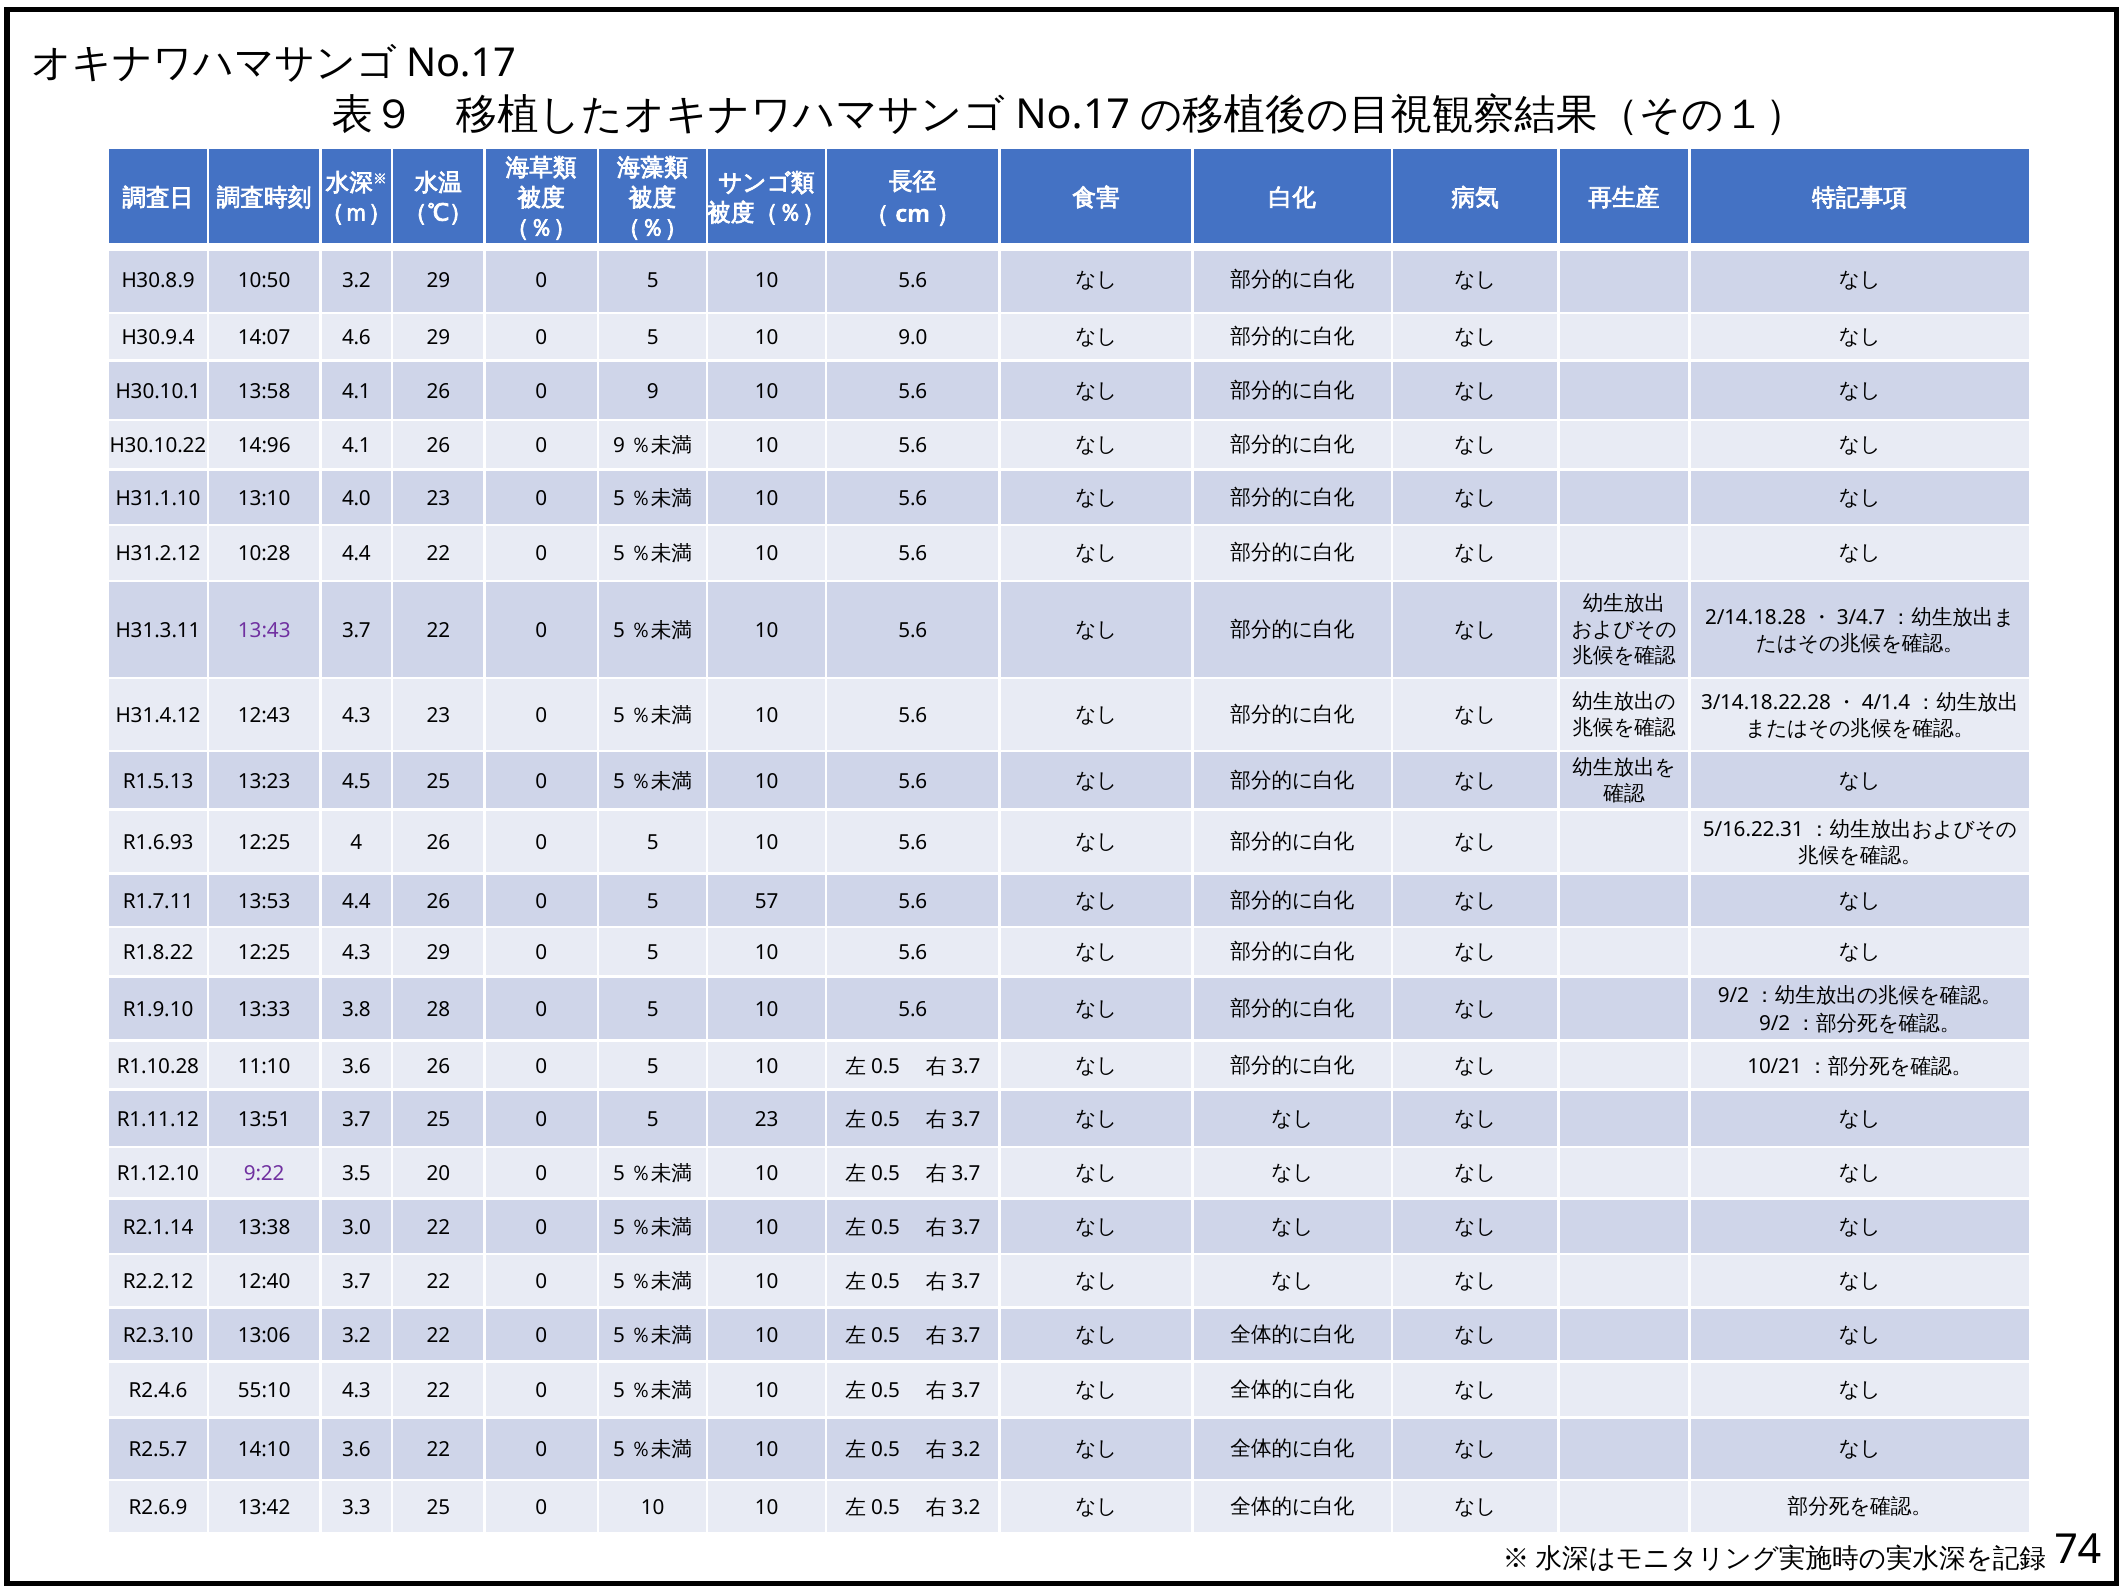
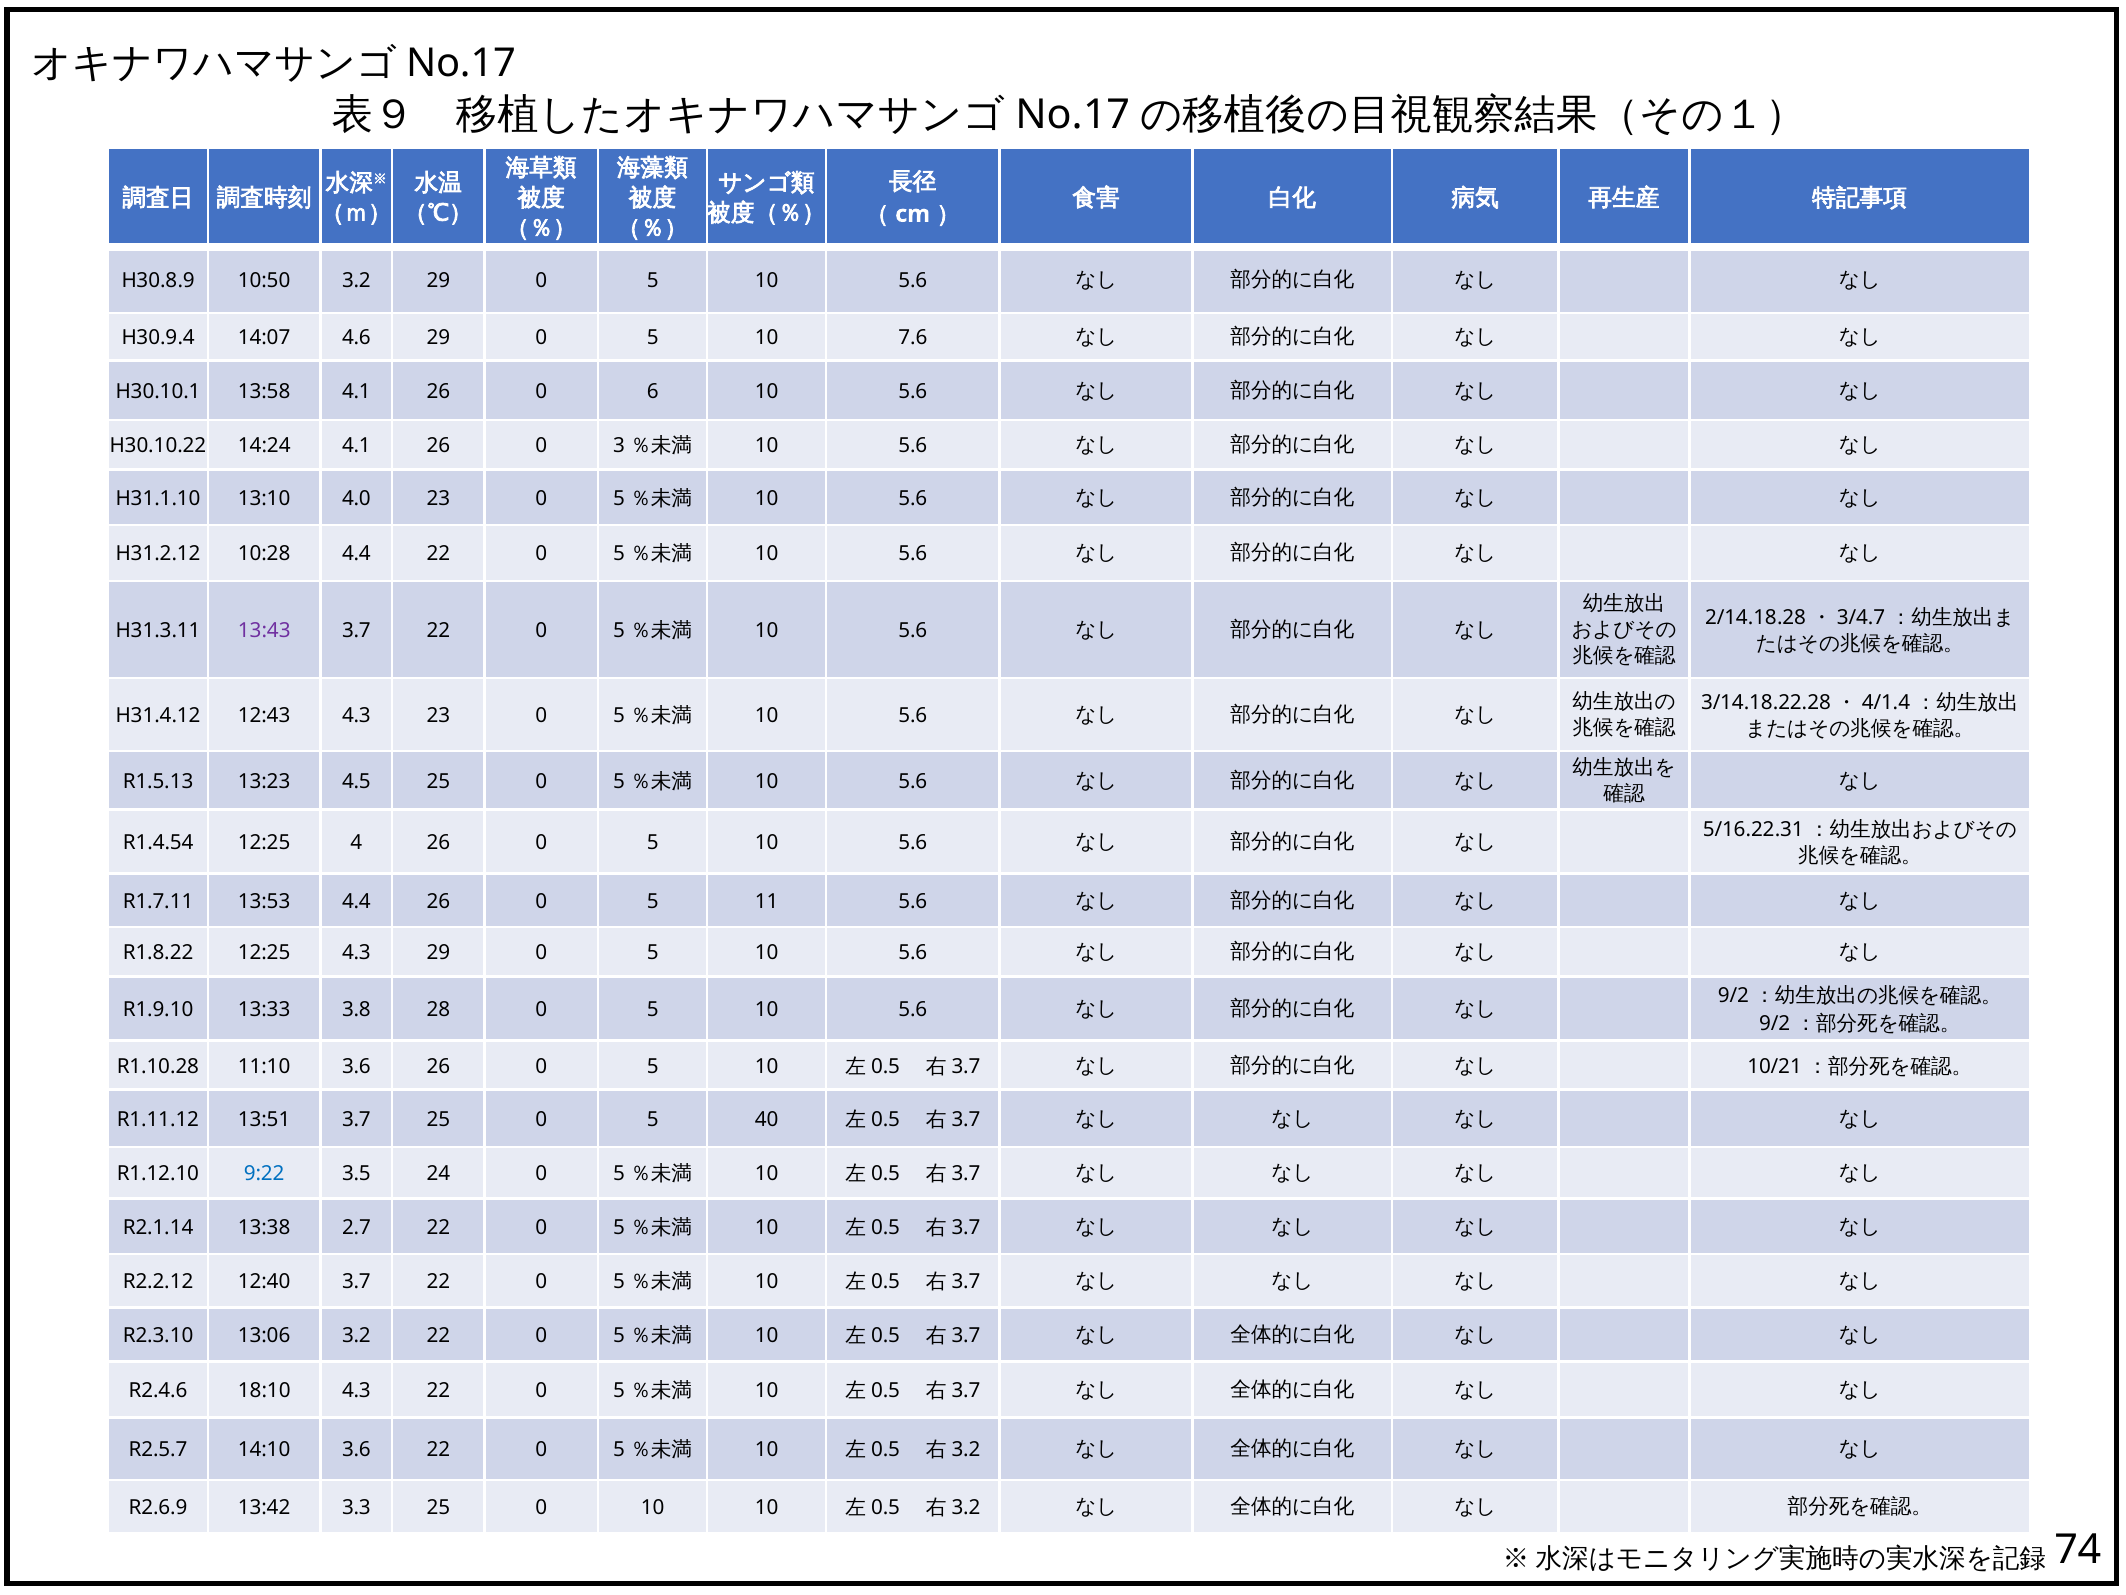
9.0: 9.0 -> 7.6
9 at (653, 391): 9 -> 6
14:96: 14:96 -> 14:24
9 at (619, 446): 9 -> 3
R1.6.93: R1.6.93 -> R1.4.54
57: 57 -> 11
5 23: 23 -> 40
9:22 colour: purple -> blue
20: 20 -> 24
3.0: 3.0 -> 2.7
55:10: 55:10 -> 18:10
